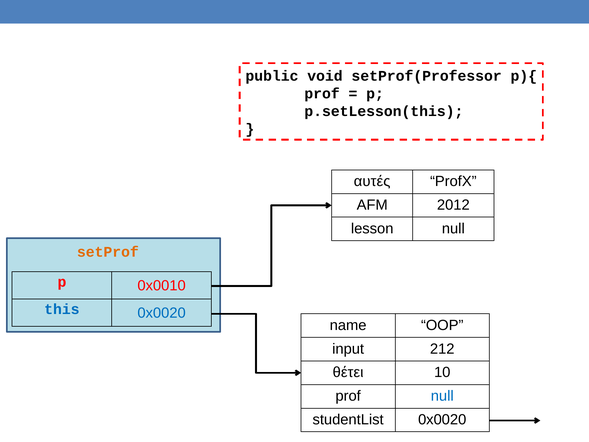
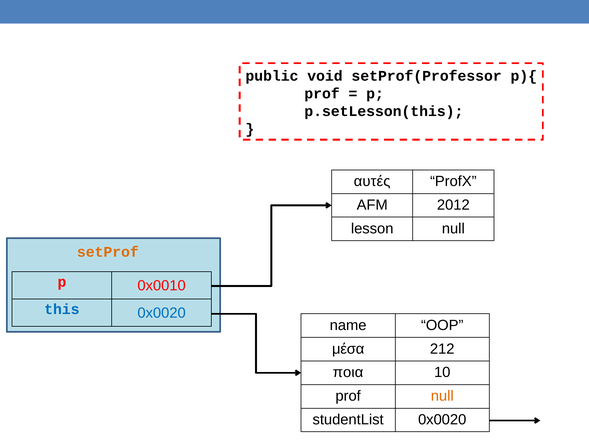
input: input -> μέσα
θέτει: θέτει -> ποια
null at (442, 396) colour: blue -> orange
